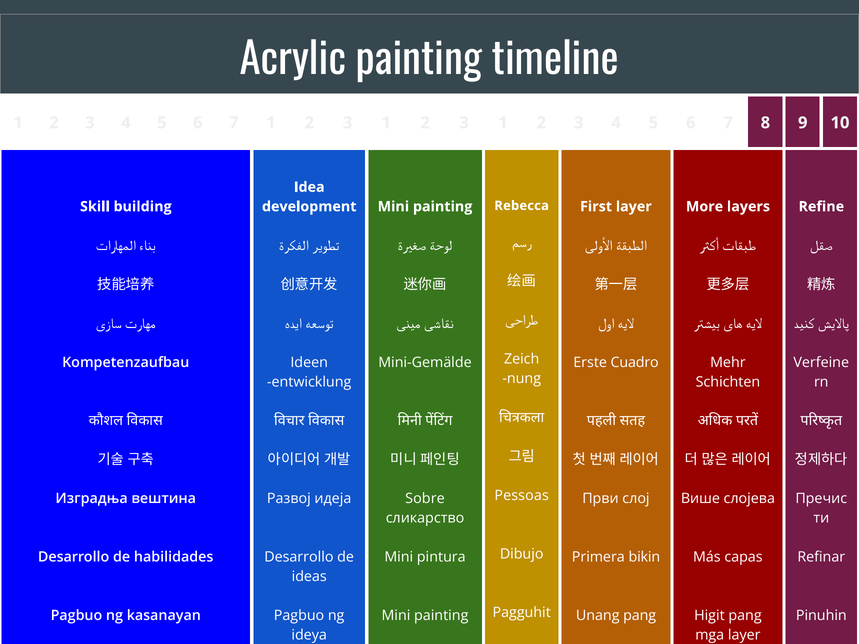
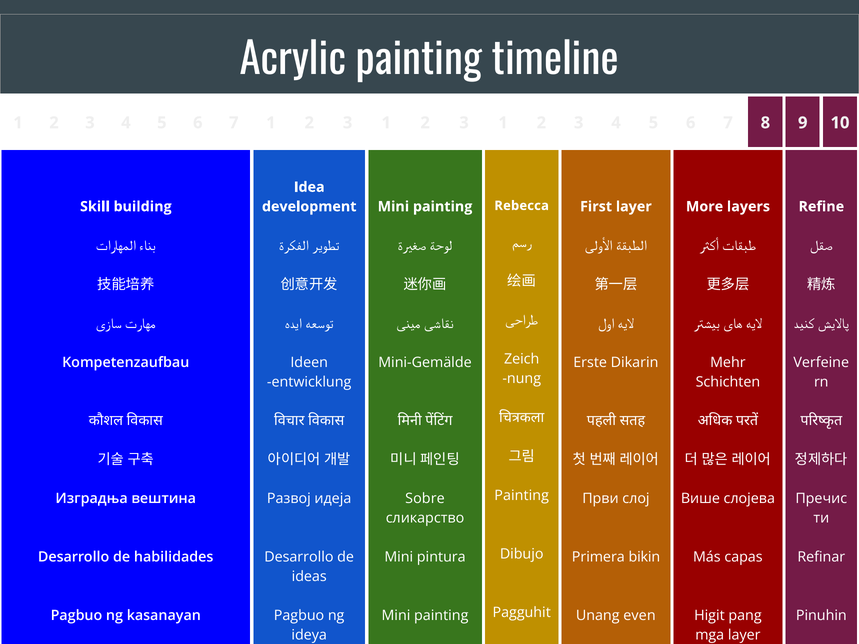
Cuadro: Cuadro -> Dikarin
Pessoas at (522, 496): Pessoas -> Painting
Unang pang: pang -> even
